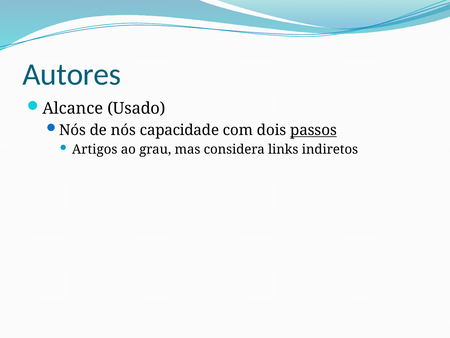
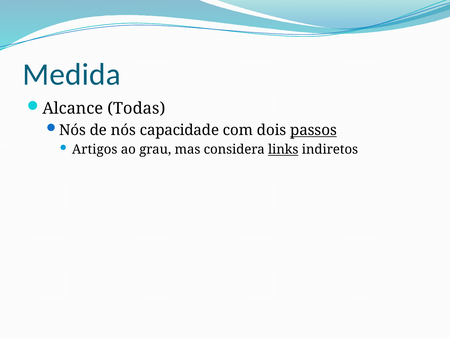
Autores: Autores -> Medida
Usado: Usado -> Todas
links underline: none -> present
